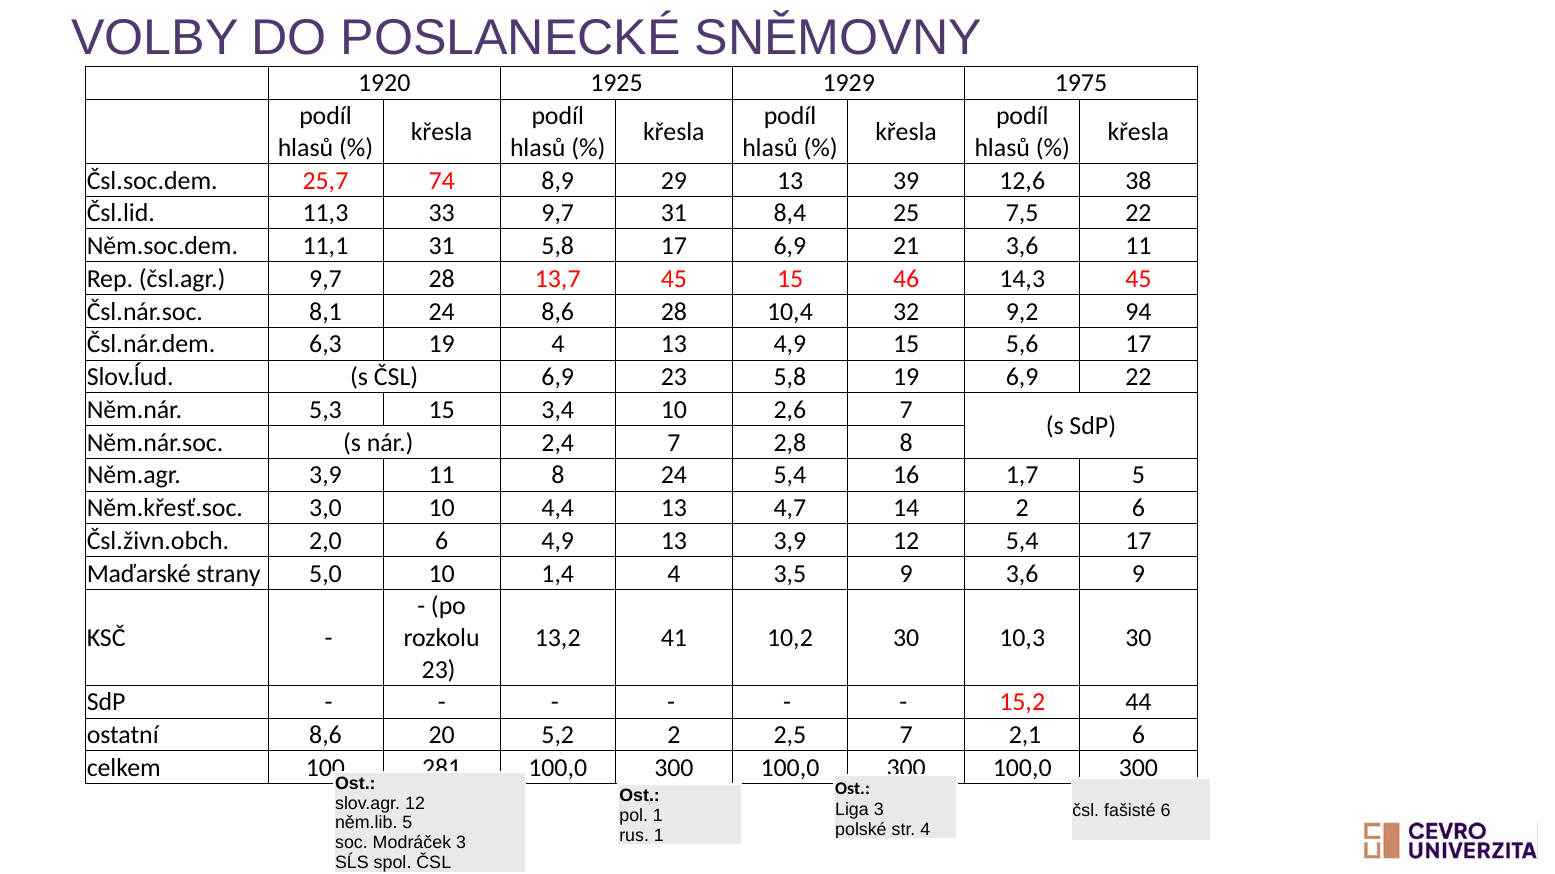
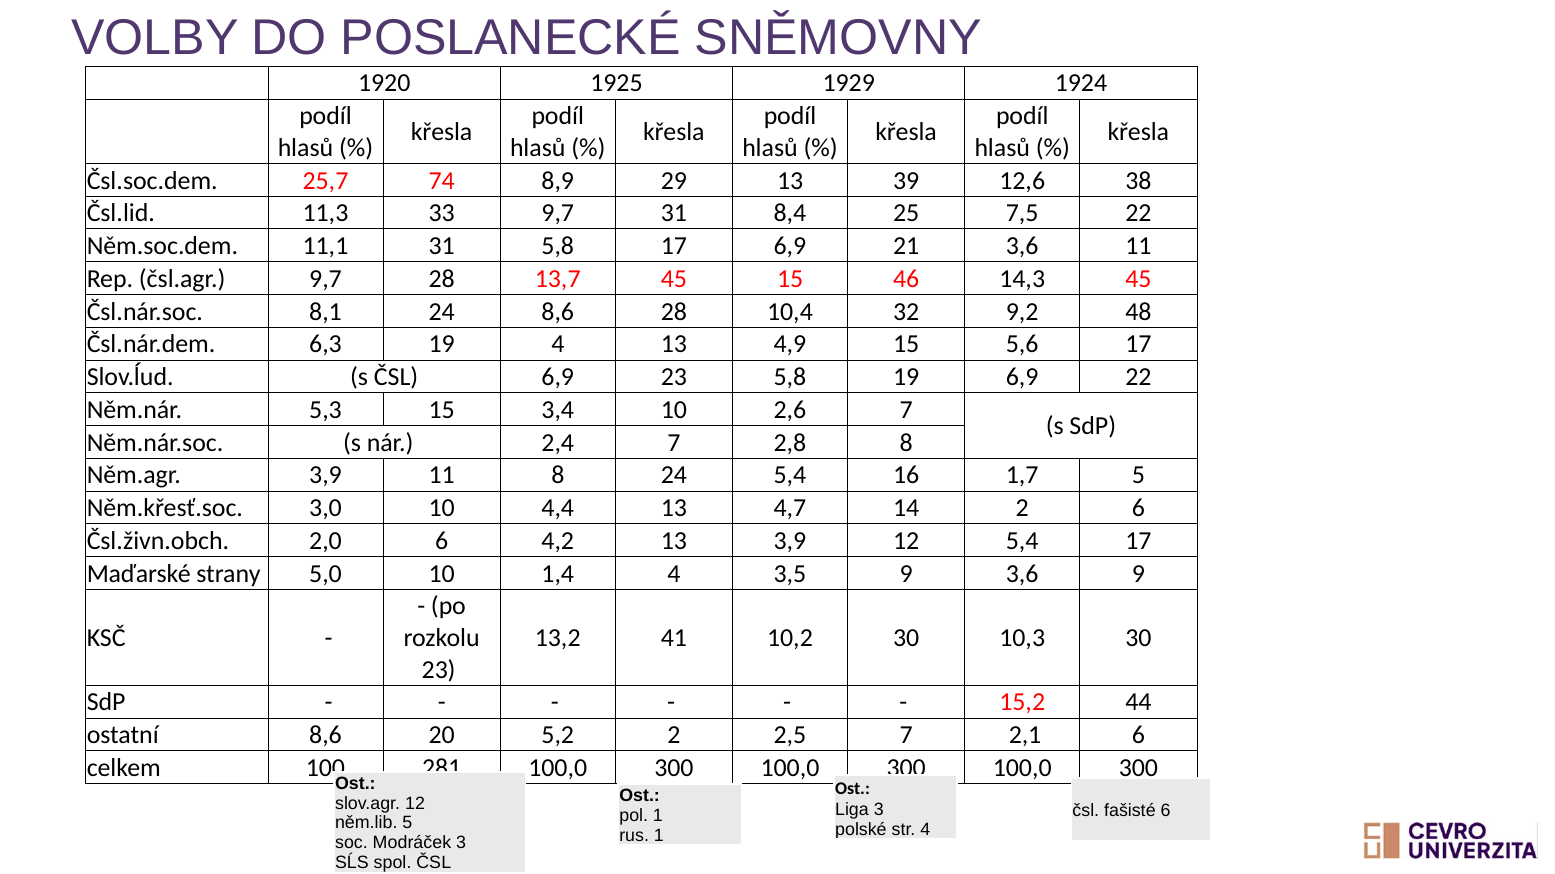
1975: 1975 -> 1924
94: 94 -> 48
6 4,9: 4,9 -> 4,2
